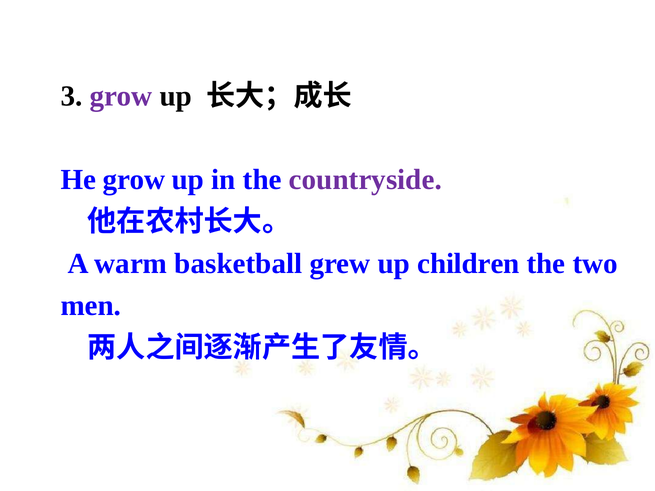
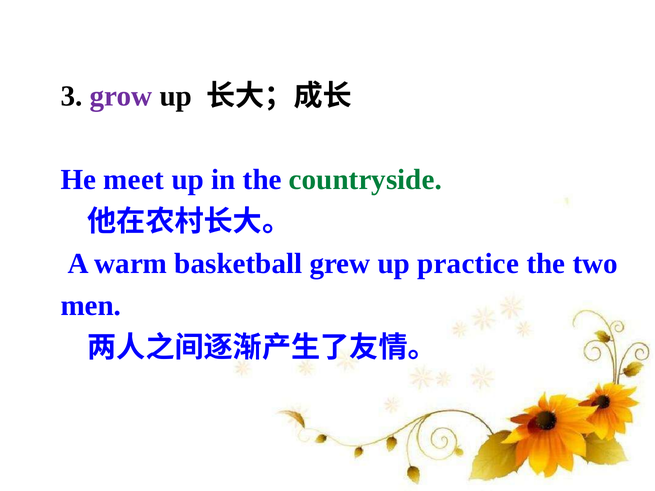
He grow: grow -> meet
countryside colour: purple -> green
children: children -> practice
